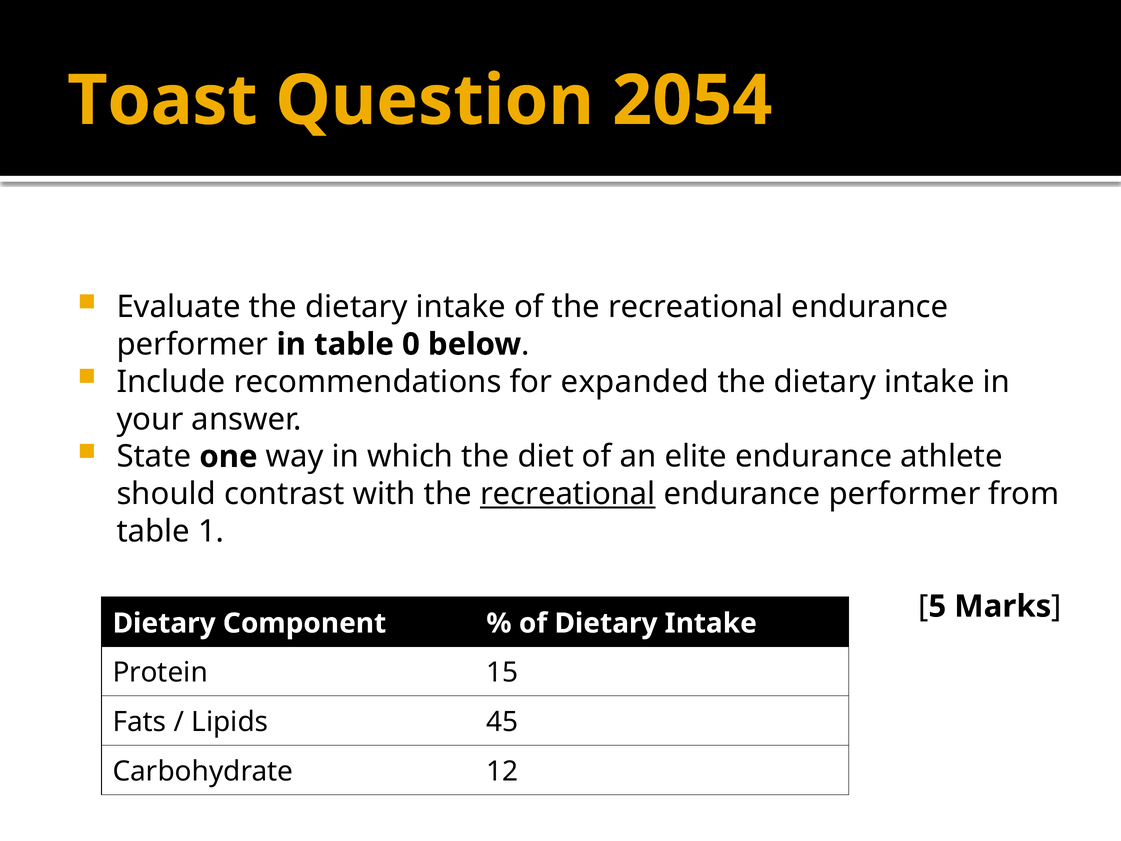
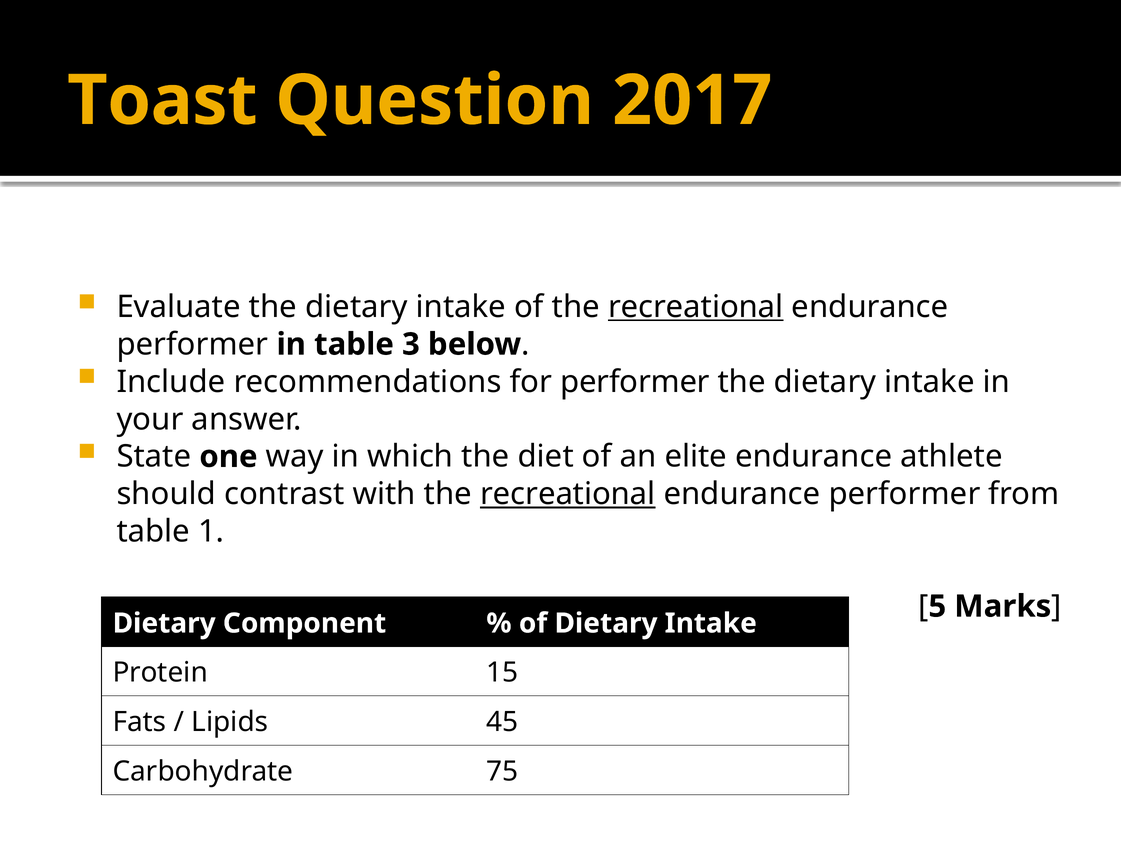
2054: 2054 -> 2017
recreational at (696, 307) underline: none -> present
0: 0 -> 3
for expanded: expanded -> performer
12: 12 -> 75
